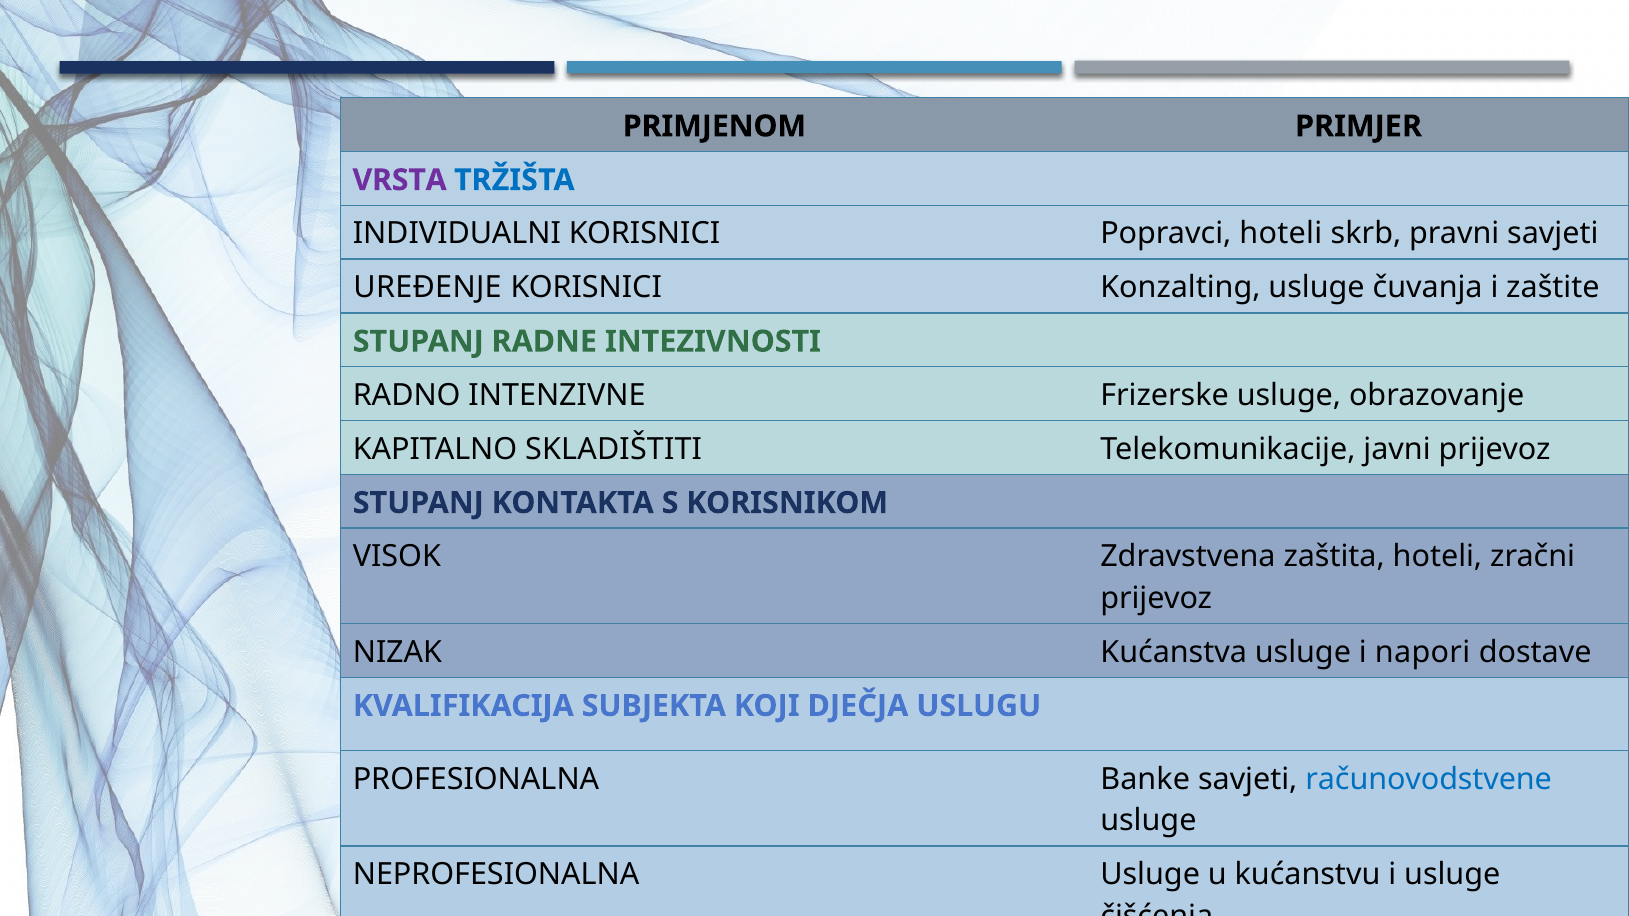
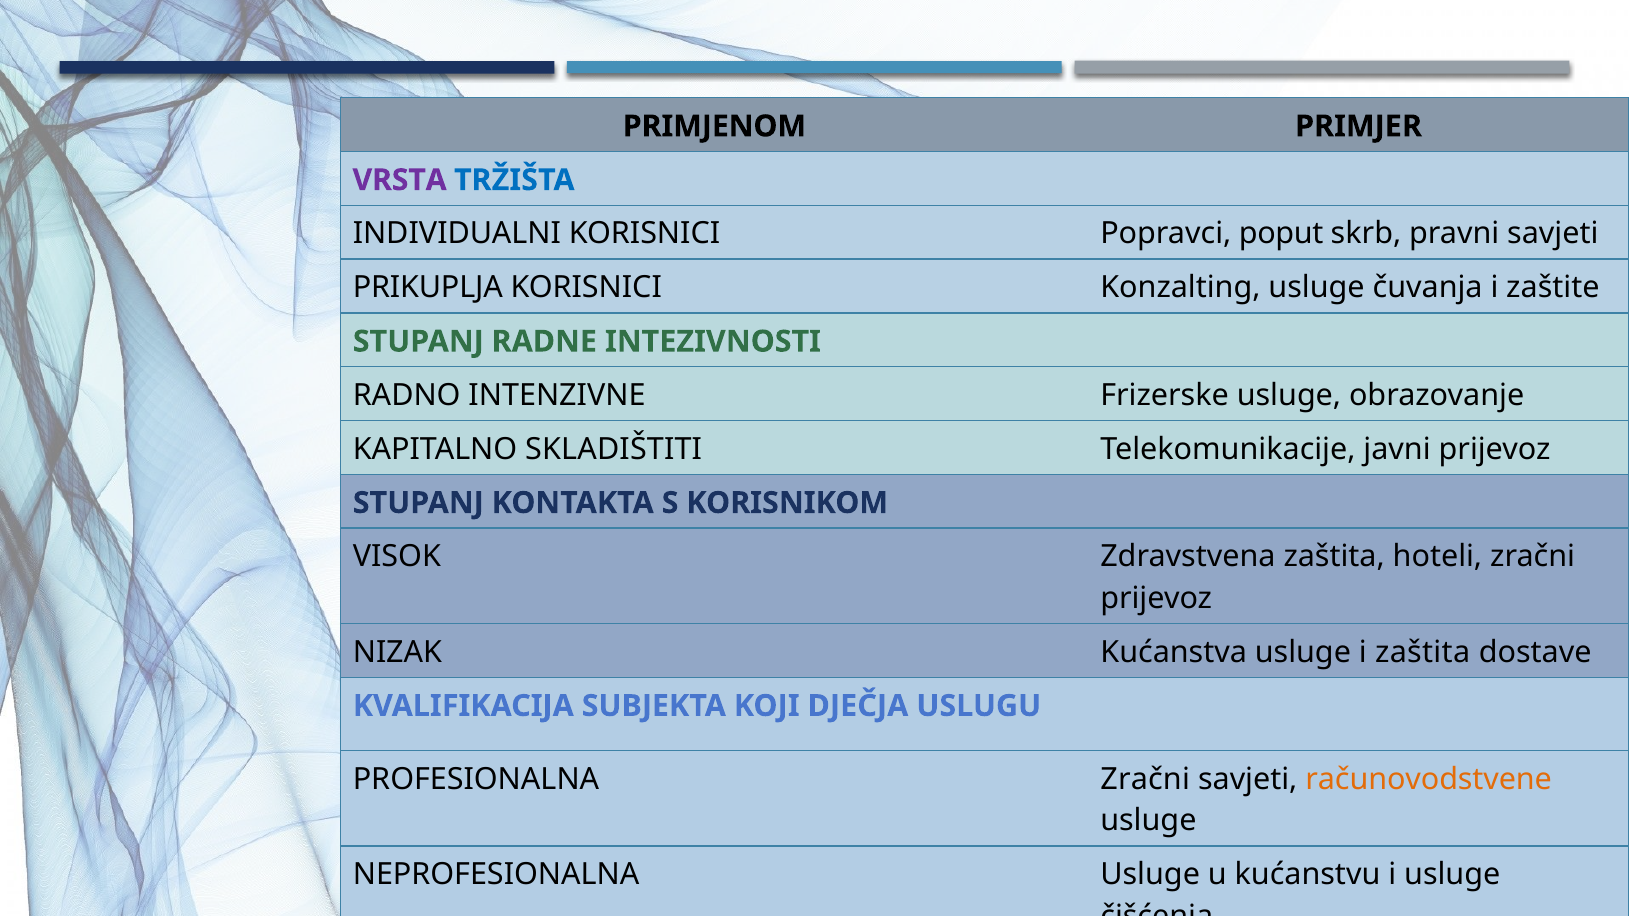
Popravci hoteli: hoteli -> poput
UREĐENJE: UREĐENJE -> PRIKUPLJA
i napori: napori -> zaštita
PROFESIONALNA Banke: Banke -> Zračni
računovodstvene colour: blue -> orange
